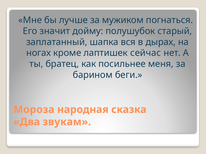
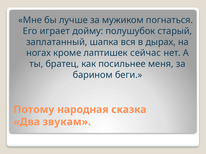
значит: значит -> играет
Мороза: Мороза -> Потому
